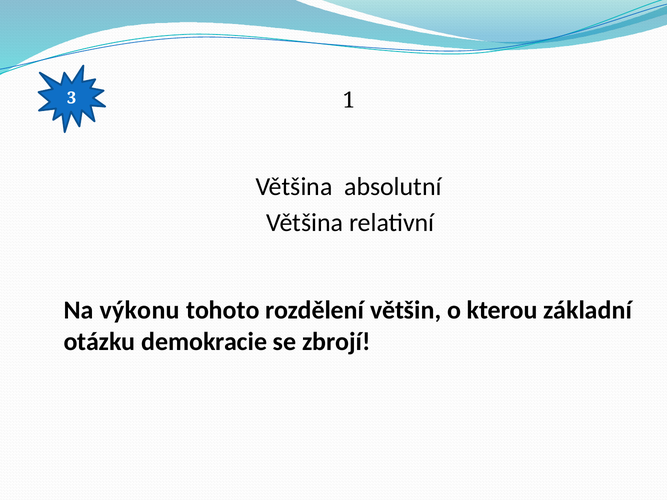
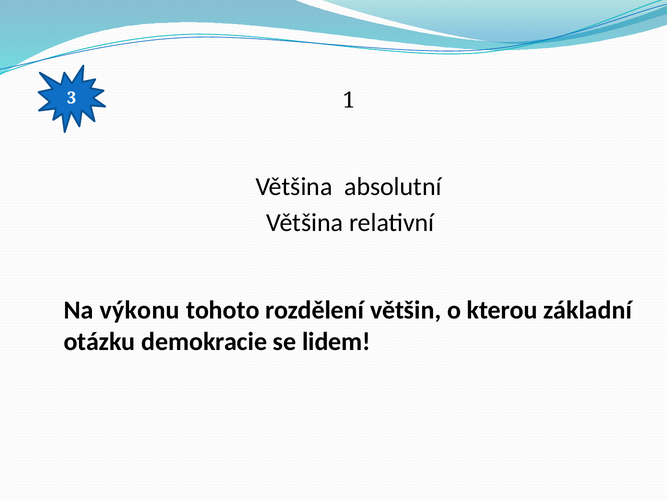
zbrojí: zbrojí -> lidem
